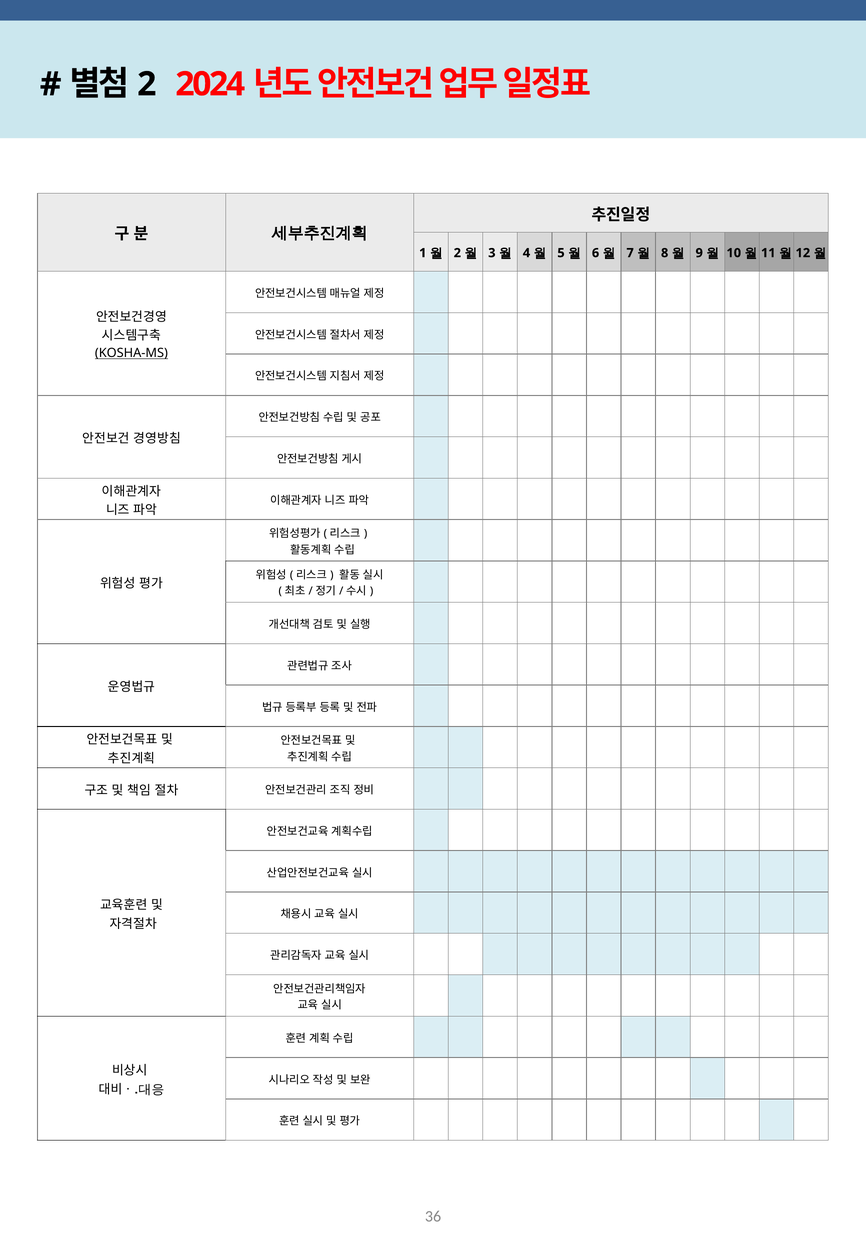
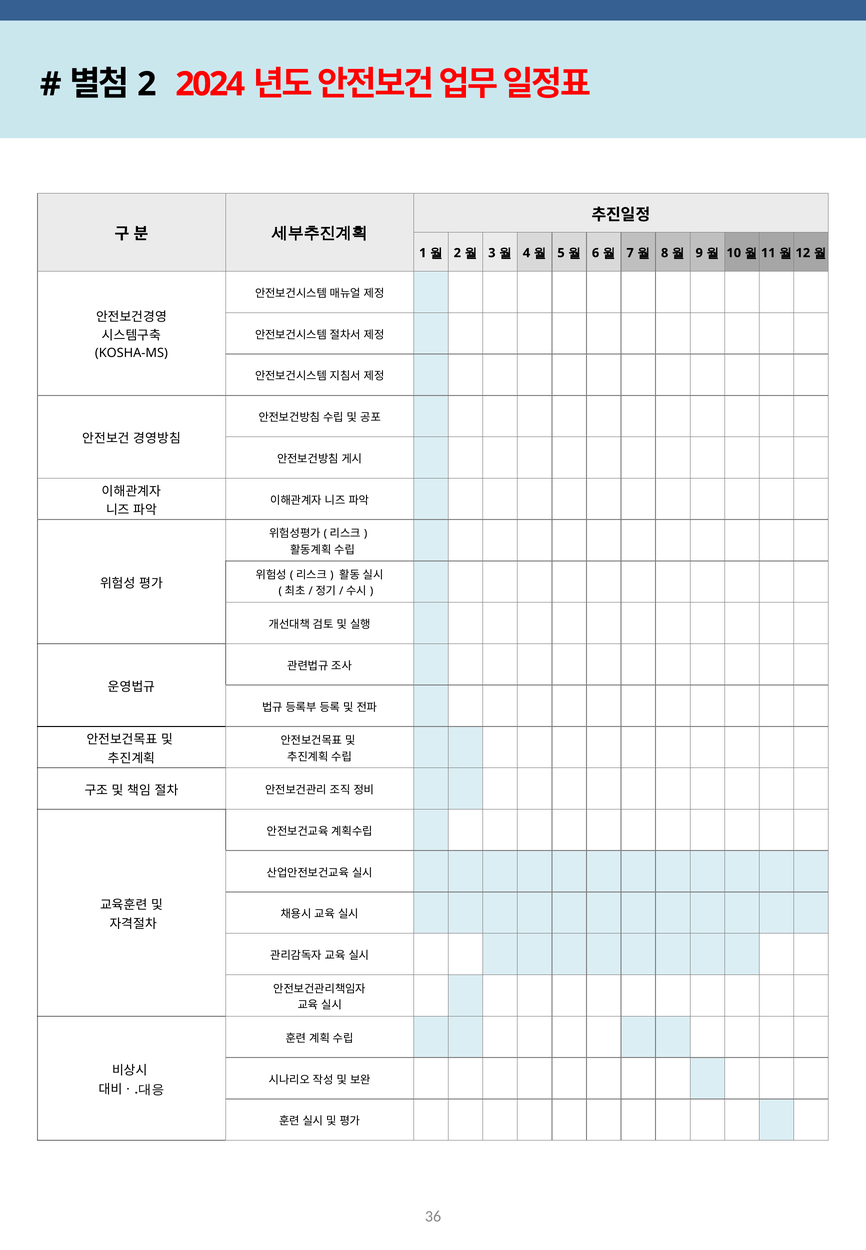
KOSHA-MS underline: present -> none
